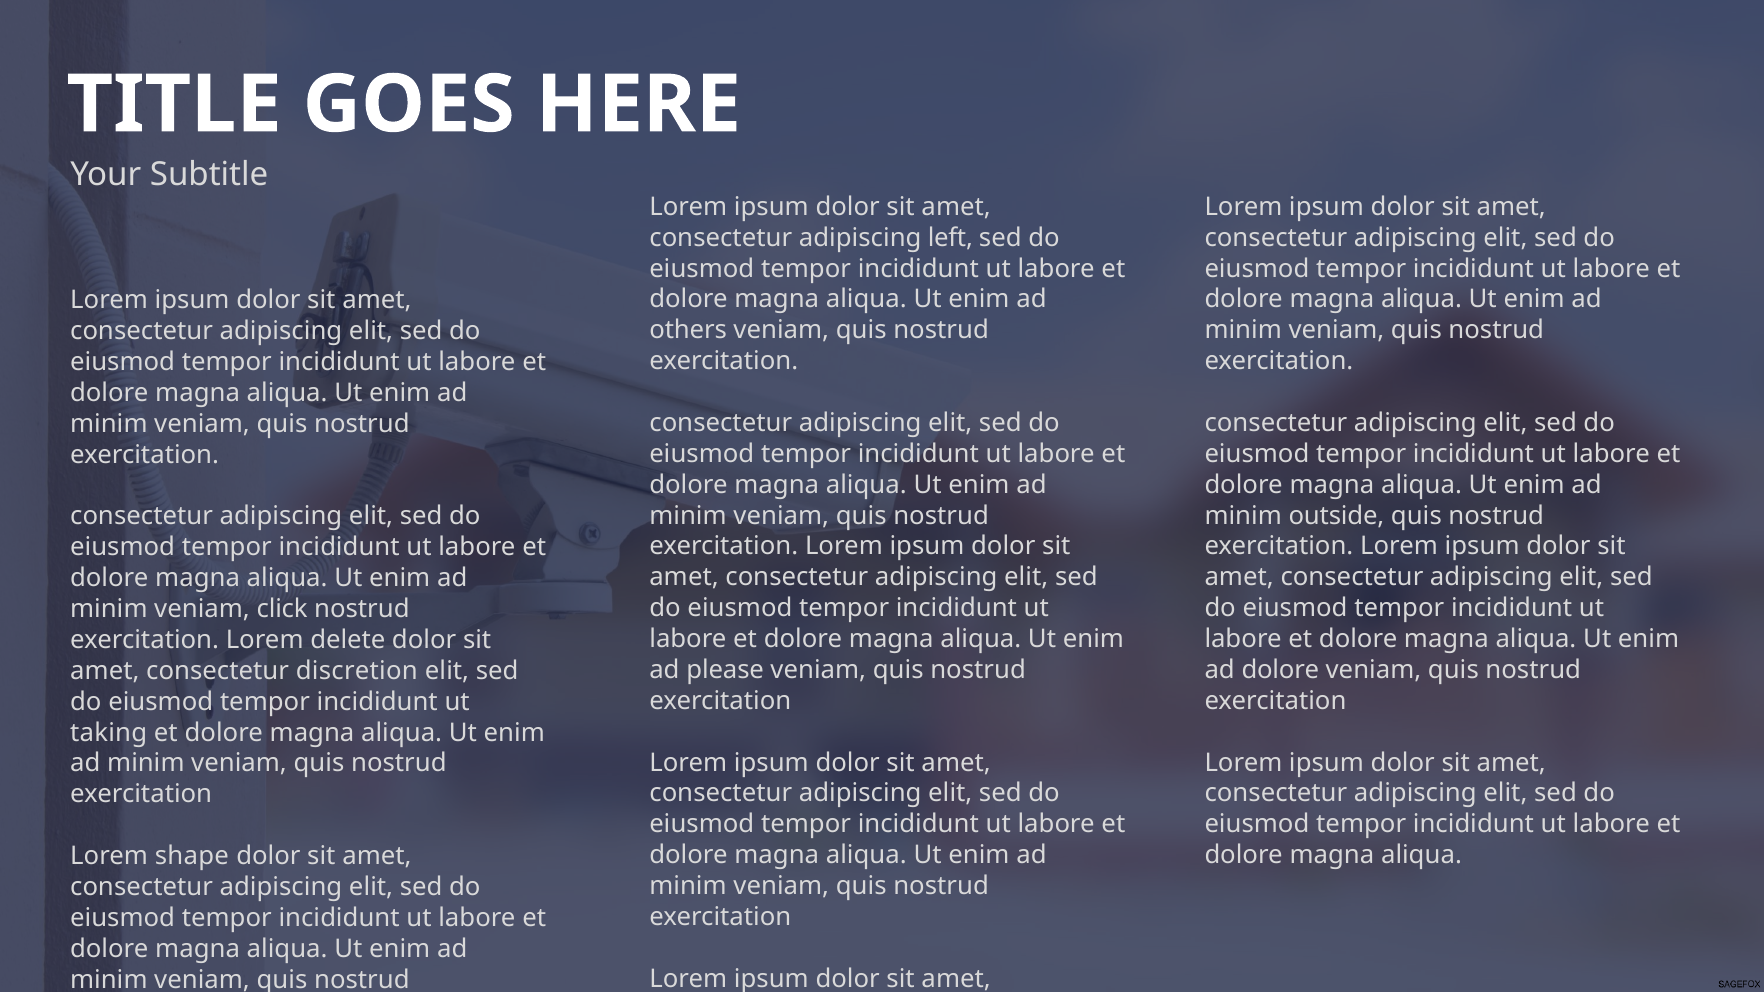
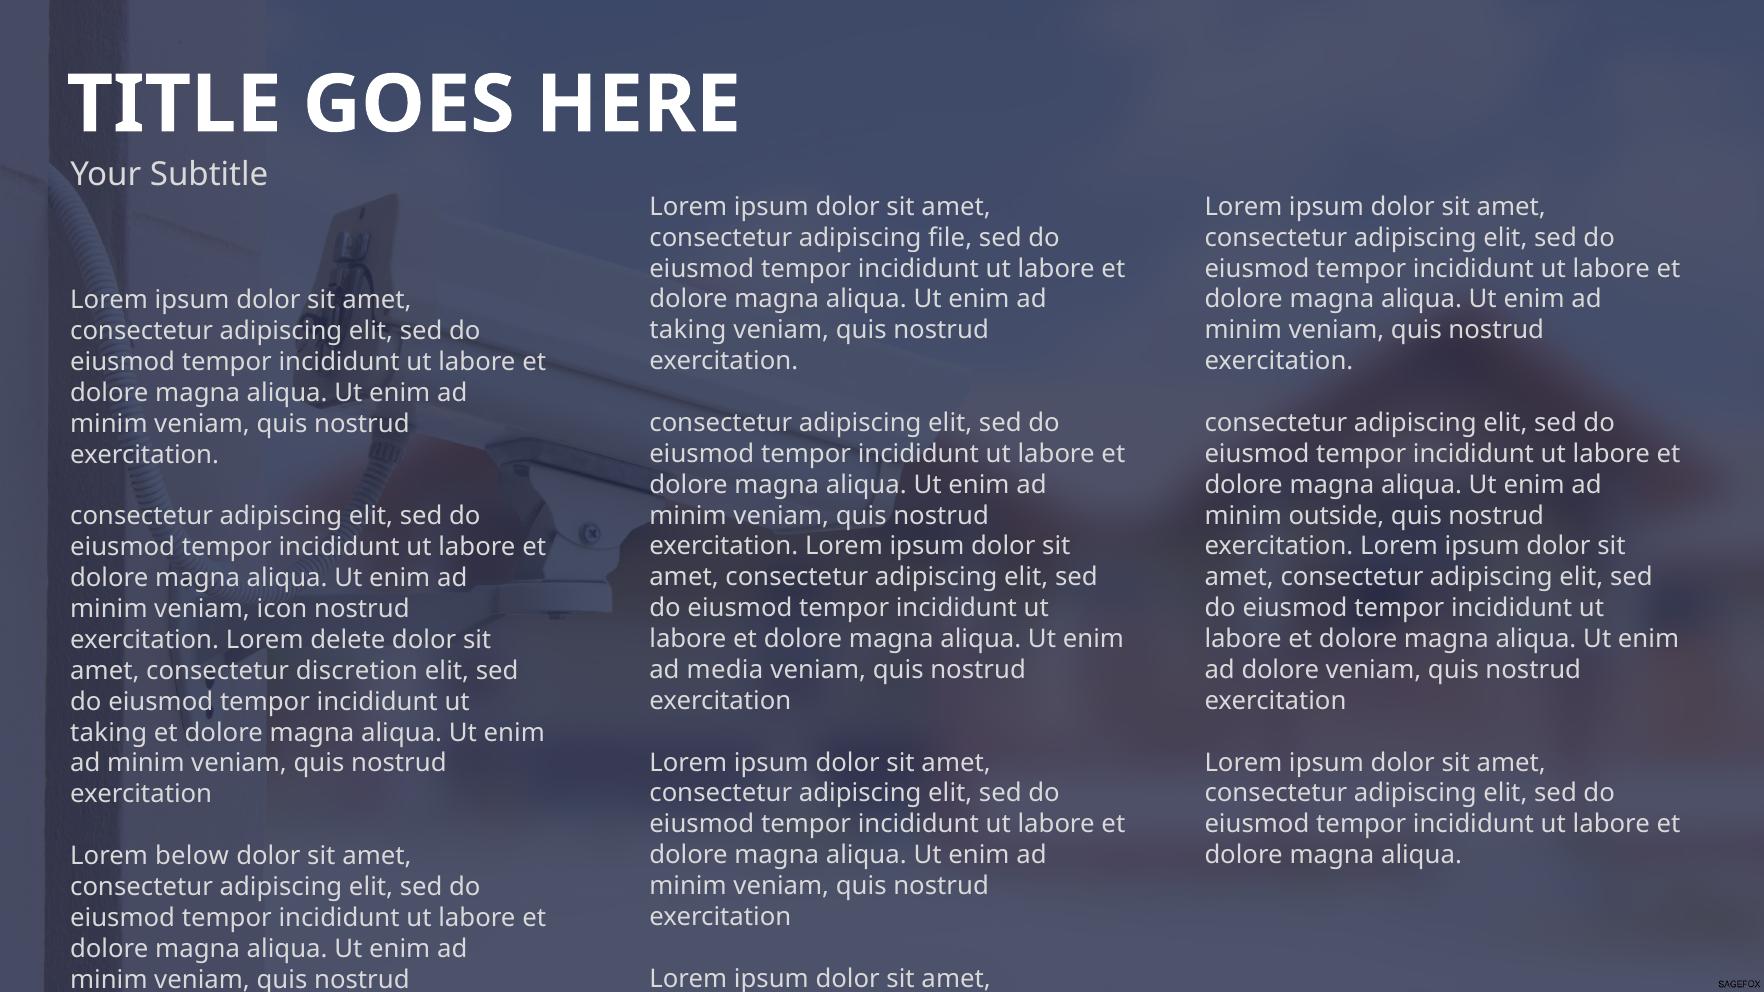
left: left -> file
others at (688, 330): others -> taking
click: click -> icon
please: please -> media
shape: shape -> below
